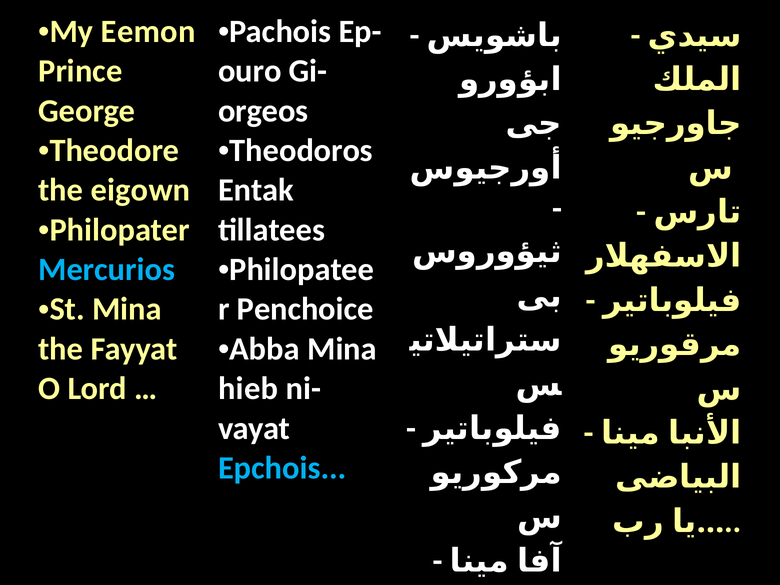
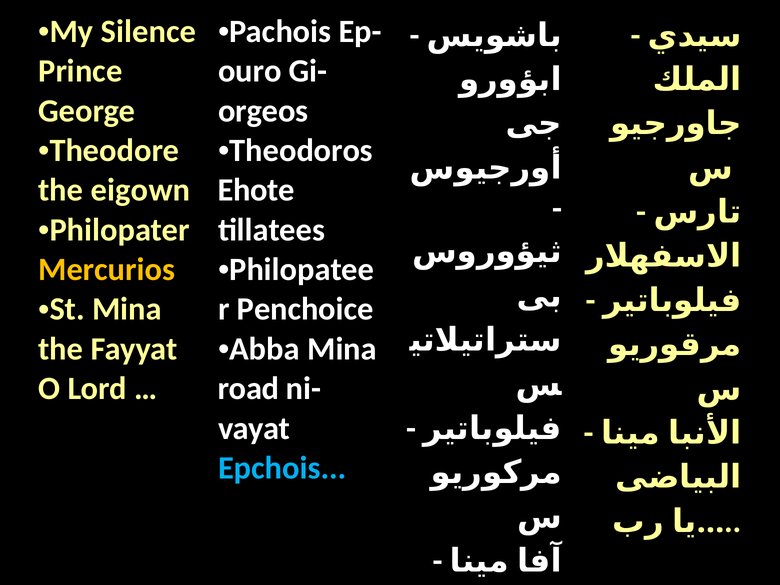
Eemon: Eemon -> Silence
Entak: Entak -> Ehote
Mercurios colour: light blue -> yellow
hieb: hieb -> road
